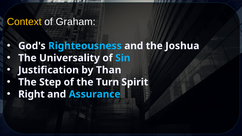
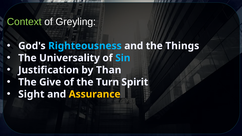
Context colour: yellow -> light green
Graham: Graham -> Greyling
Joshua: Joshua -> Things
Step: Step -> Give
Right: Right -> Sight
Assurance colour: light blue -> yellow
